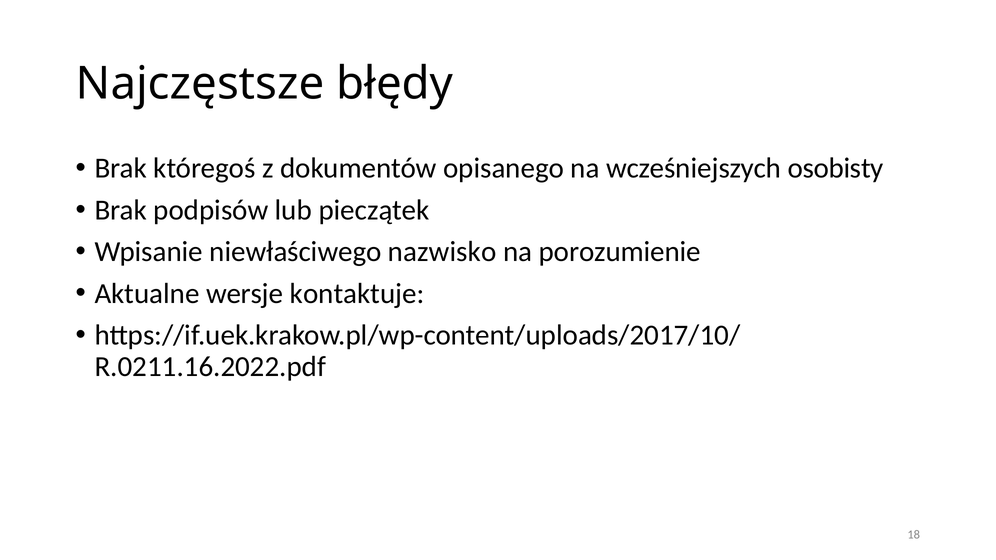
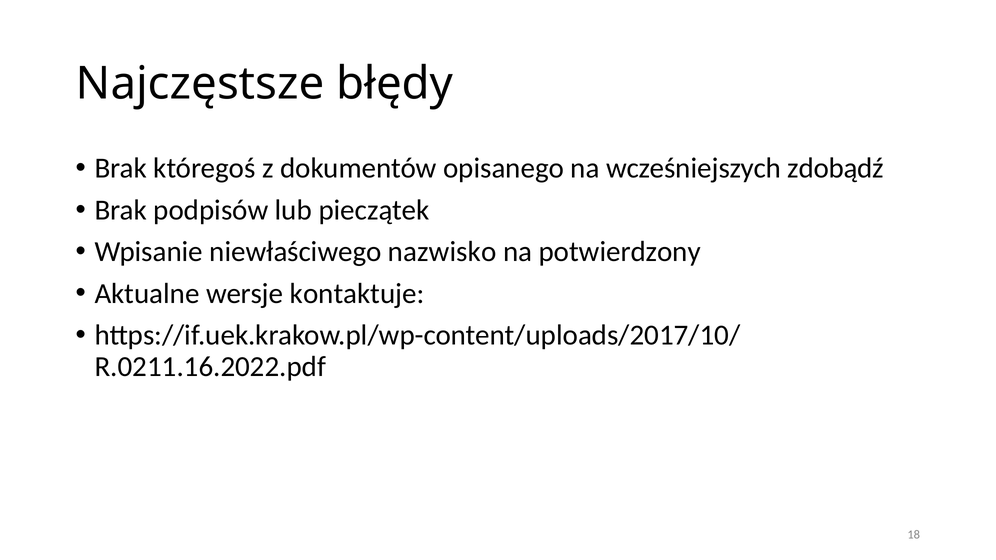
osobisty: osobisty -> zdobądź
porozumienie: porozumienie -> potwierdzony
